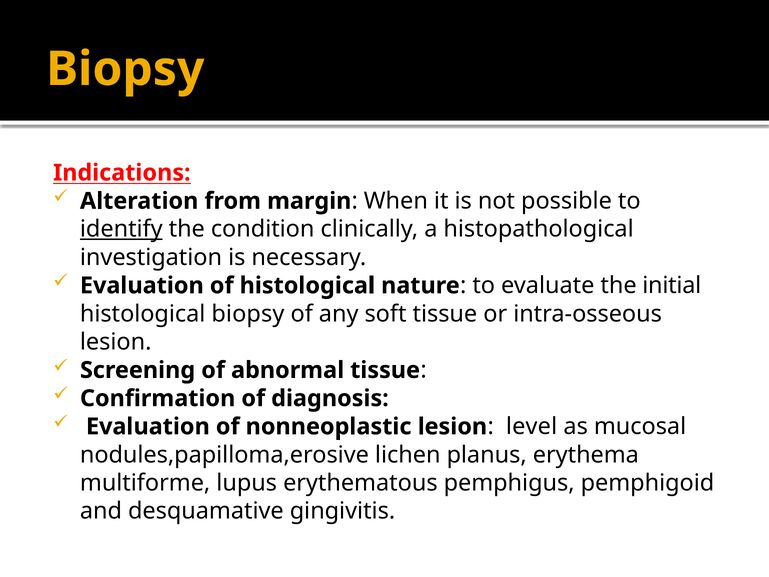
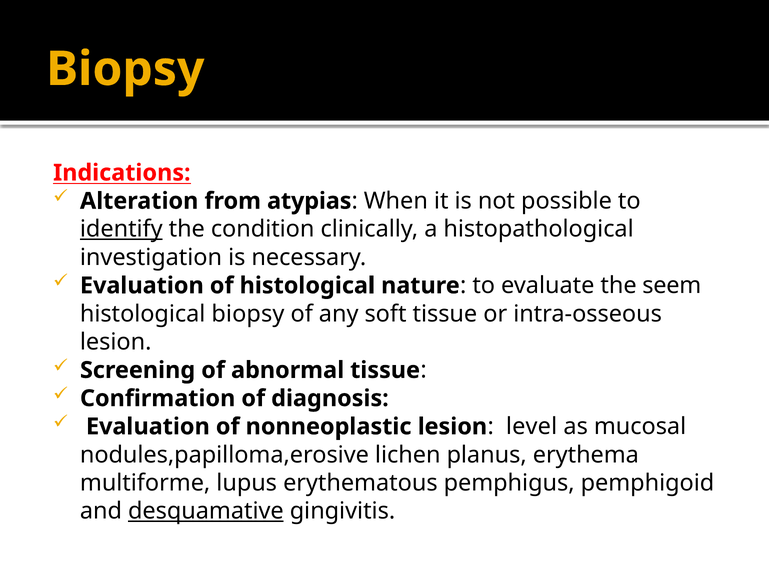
margin: margin -> atypias
initial: initial -> seem
desquamative underline: none -> present
